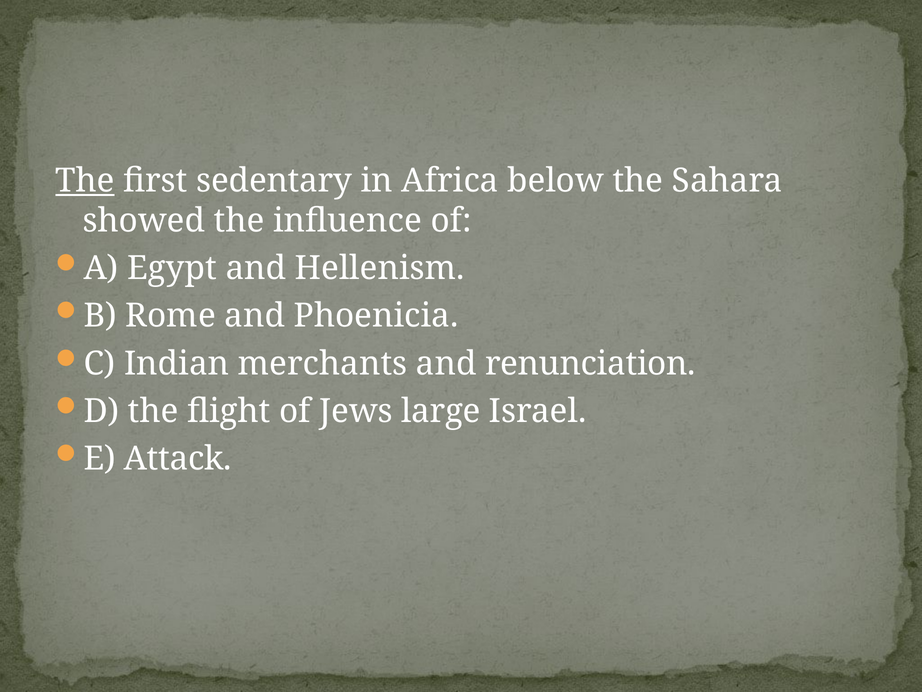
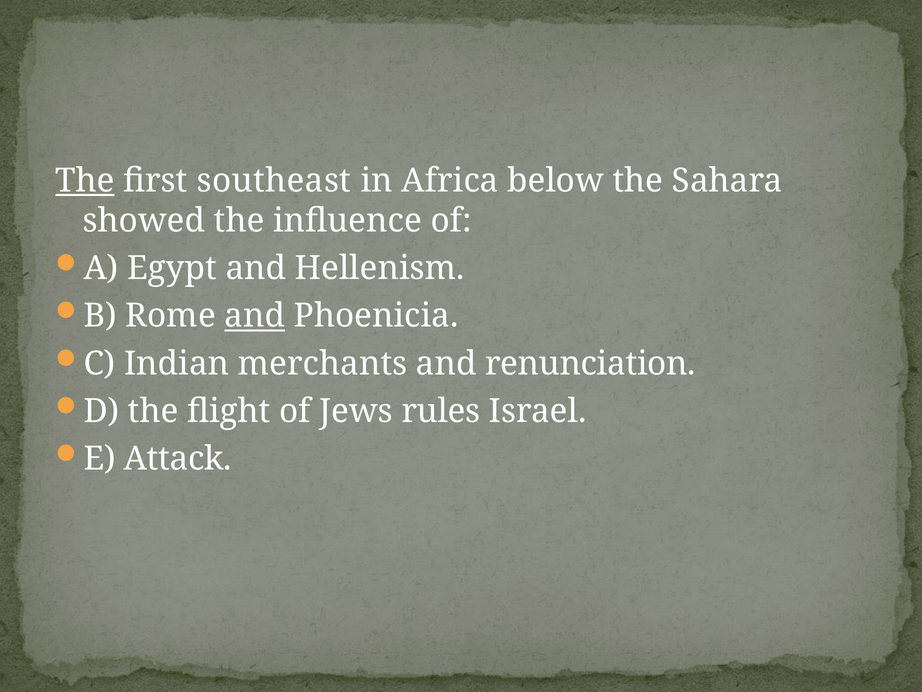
sedentary: sedentary -> southeast
and at (255, 316) underline: none -> present
large: large -> rules
